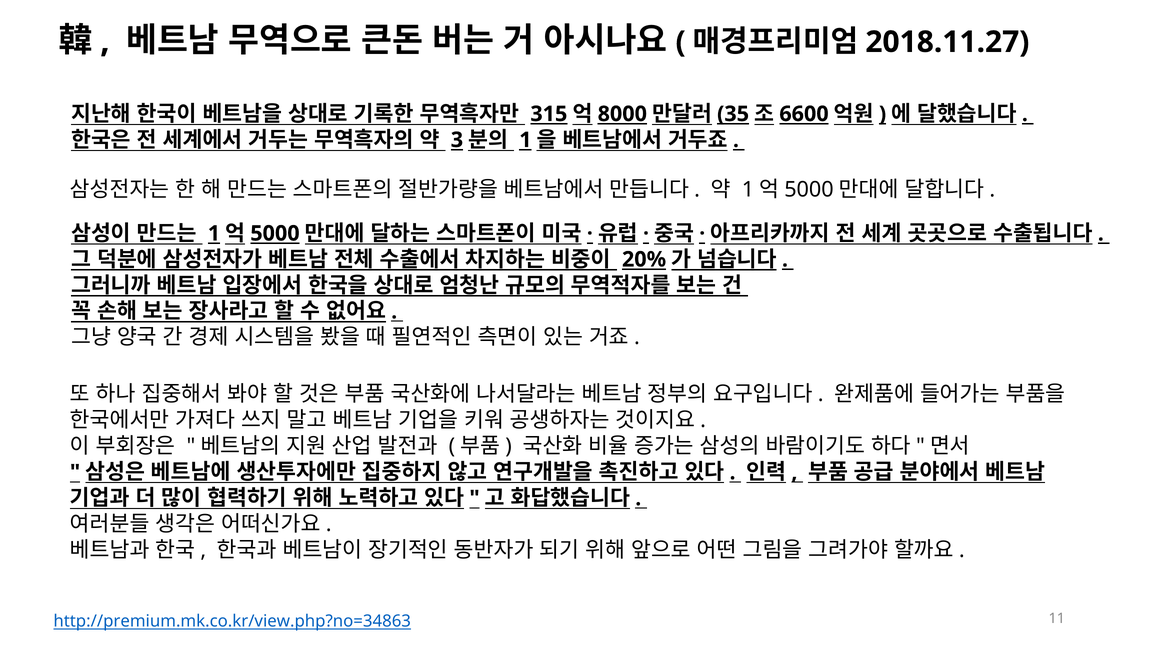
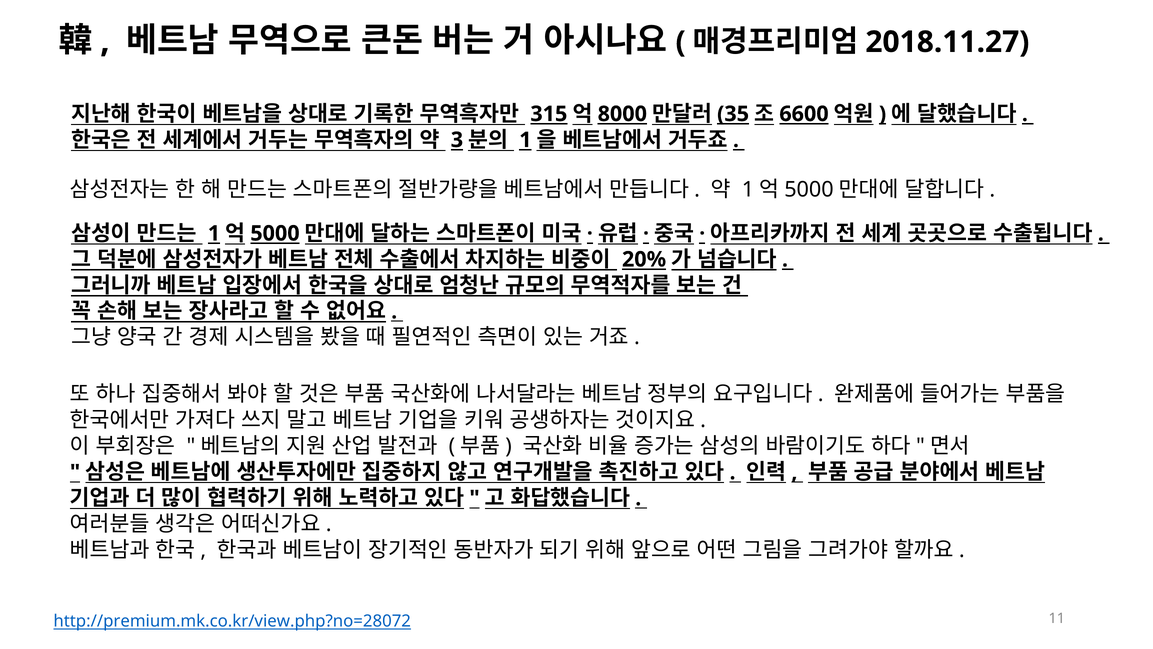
http://premium.mk.co.kr/view.php?no=34863: http://premium.mk.co.kr/view.php?no=34863 -> http://premium.mk.co.kr/view.php?no=28072
